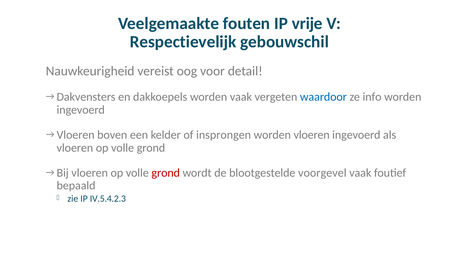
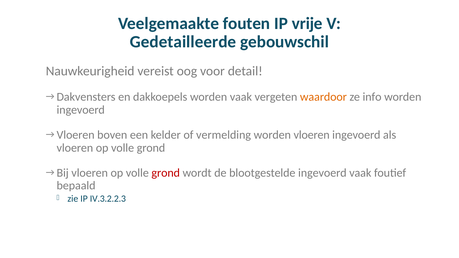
Respectievelijk: Respectievelijk -> Gedetailleerde
waardoor colour: blue -> orange
insprongen: insprongen -> vermelding
blootgestelde voorgevel: voorgevel -> ingevoerd
IV.5.4.2.3: IV.5.4.2.3 -> IV.3.2.2.3
